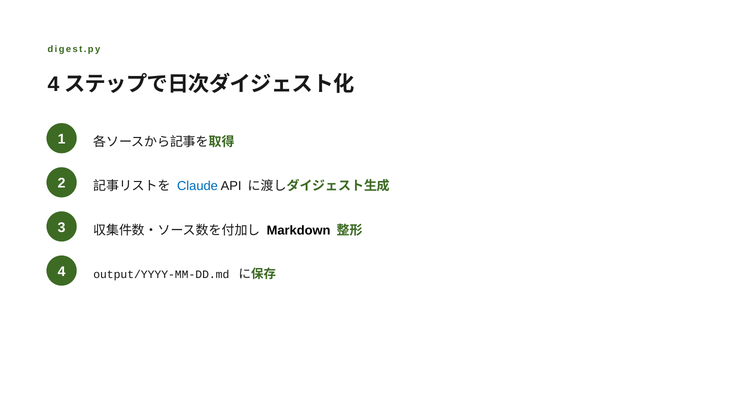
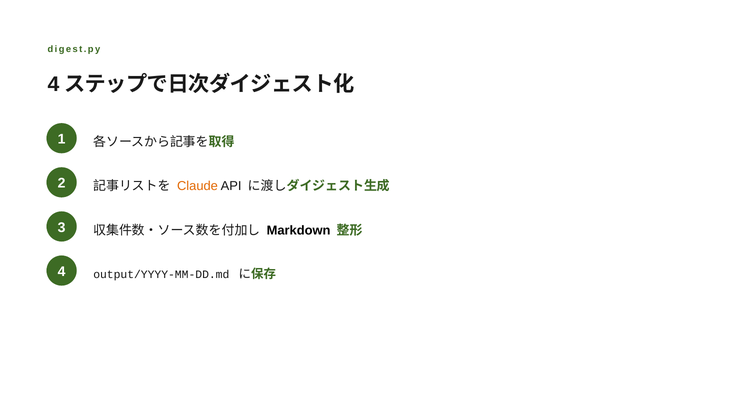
Claude colour: blue -> orange
